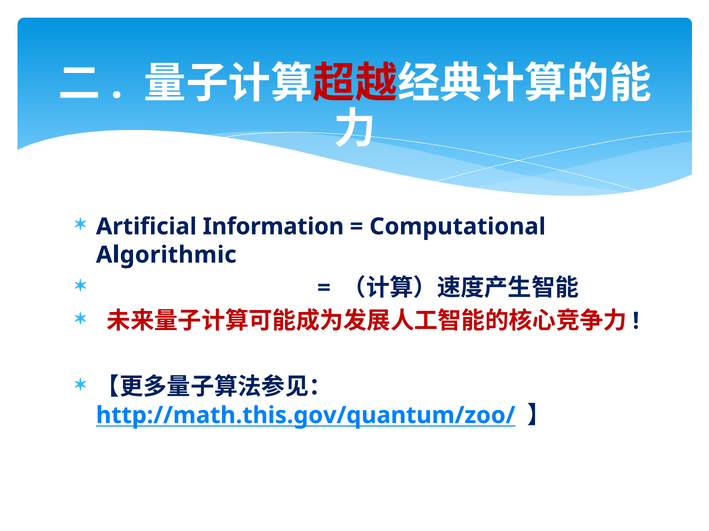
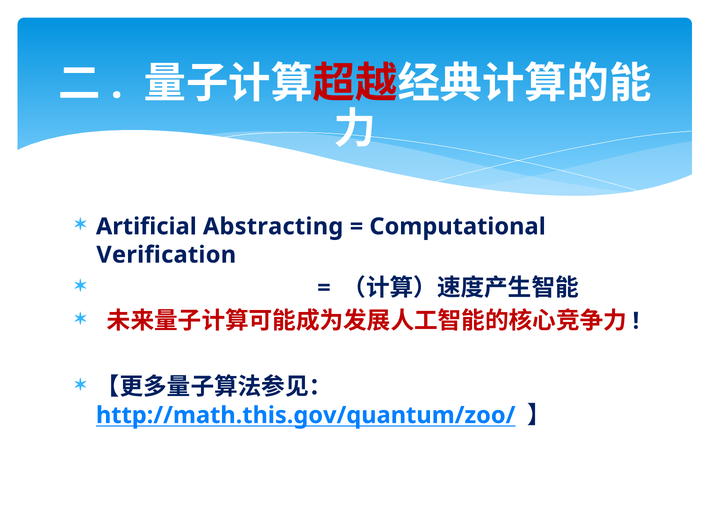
Information: Information -> Abstracting
Algorithmic: Algorithmic -> Verification
